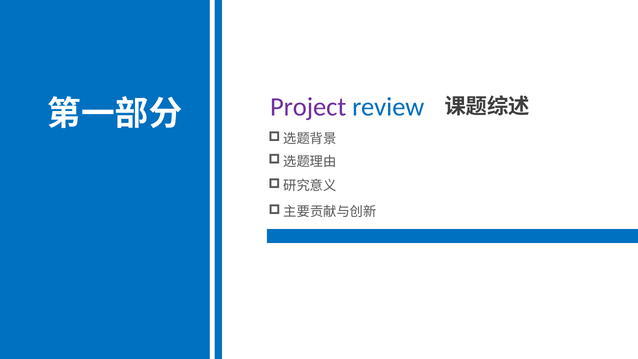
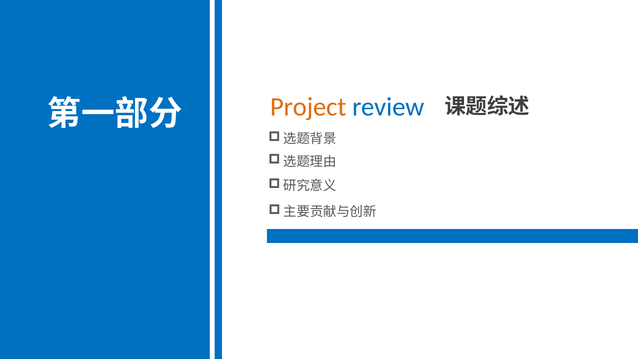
Project colour: purple -> orange
